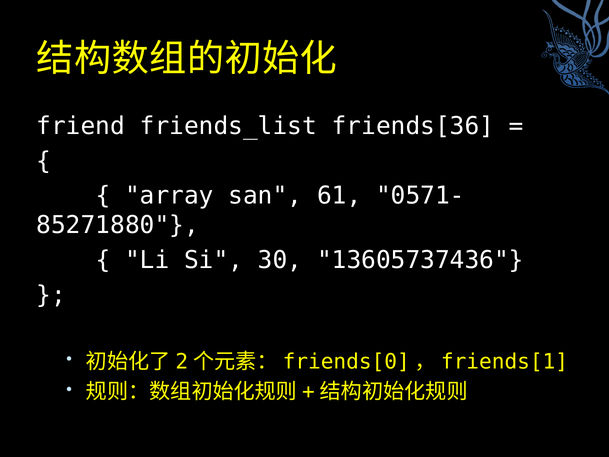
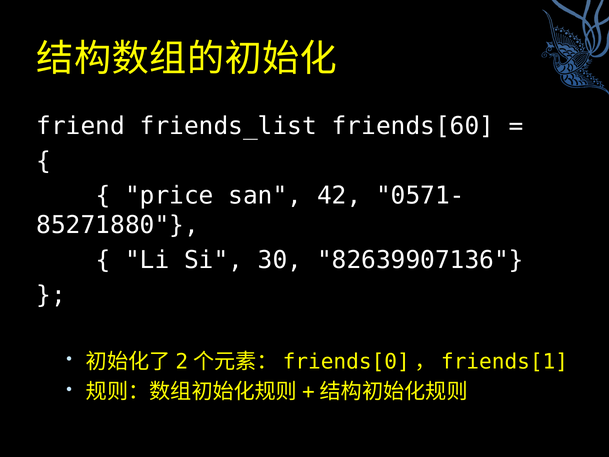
friends[36: friends[36 -> friends[60
array: array -> price
61: 61 -> 42
13605737436: 13605737436 -> 82639907136
